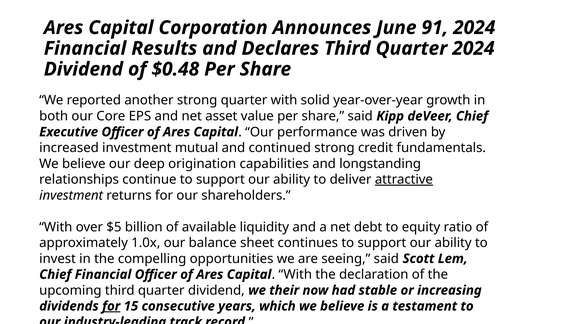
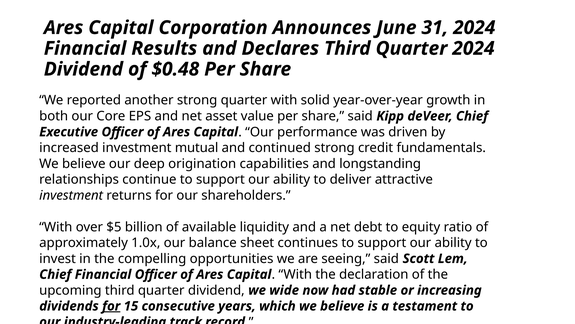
91: 91 -> 31
attractive underline: present -> none
their: their -> wide
